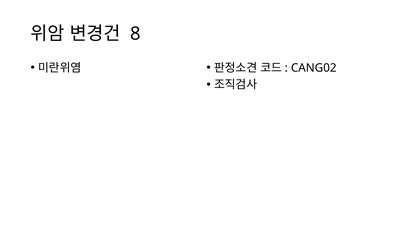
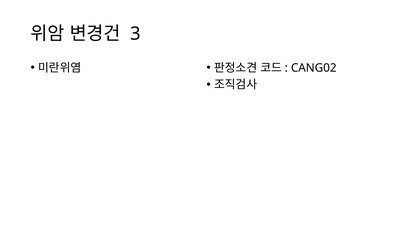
8: 8 -> 3
